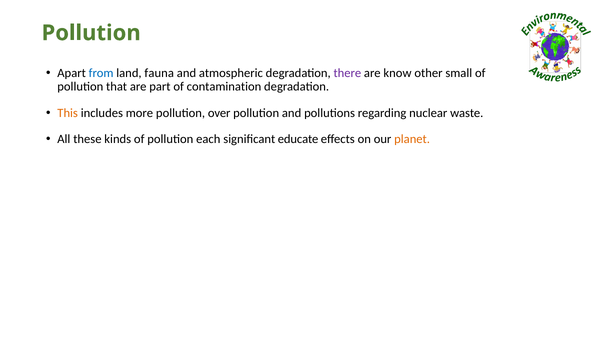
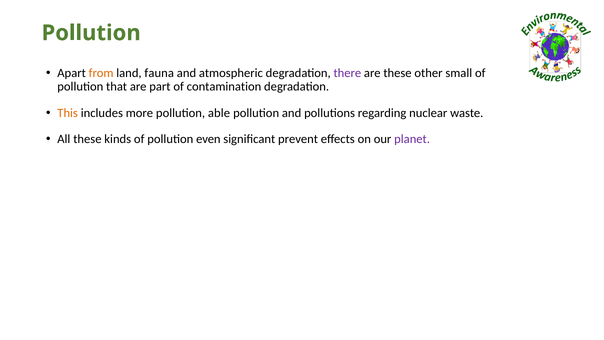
from colour: blue -> orange
are know: know -> these
over: over -> able
each: each -> even
educate: educate -> prevent
planet colour: orange -> purple
